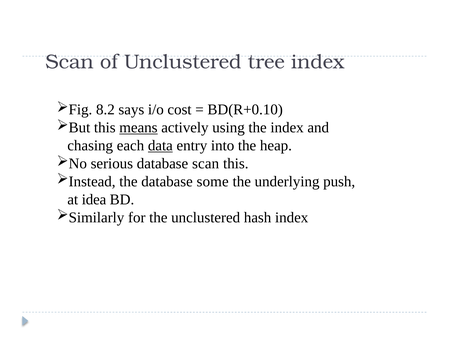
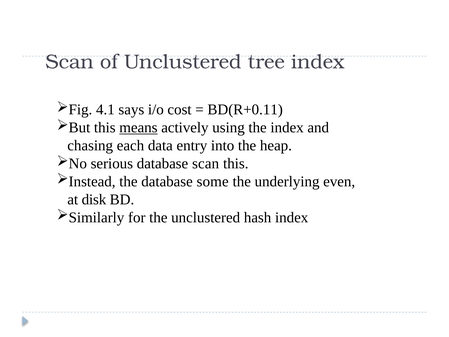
8.2: 8.2 -> 4.1
BD(R+0.10: BD(R+0.10 -> BD(R+0.11
data underline: present -> none
push: push -> even
idea: idea -> disk
